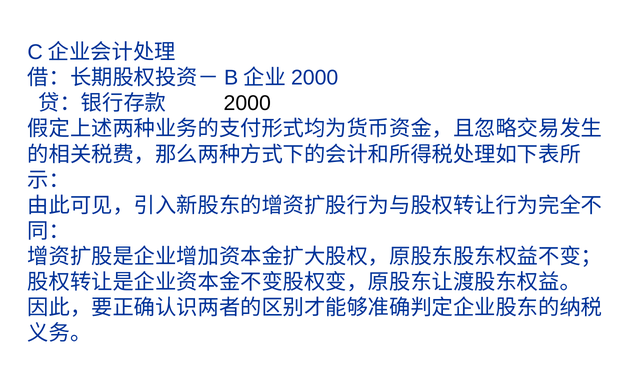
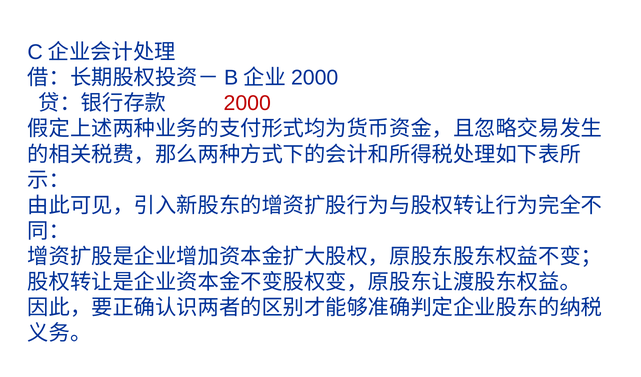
2000 colour: black -> red
